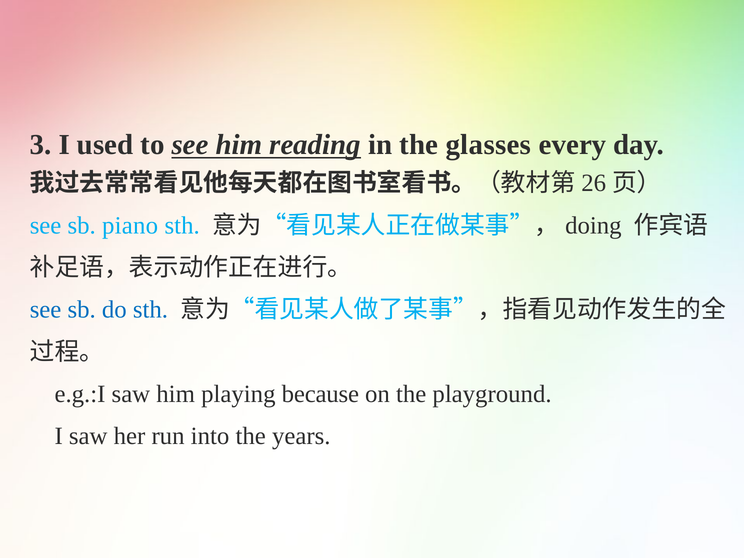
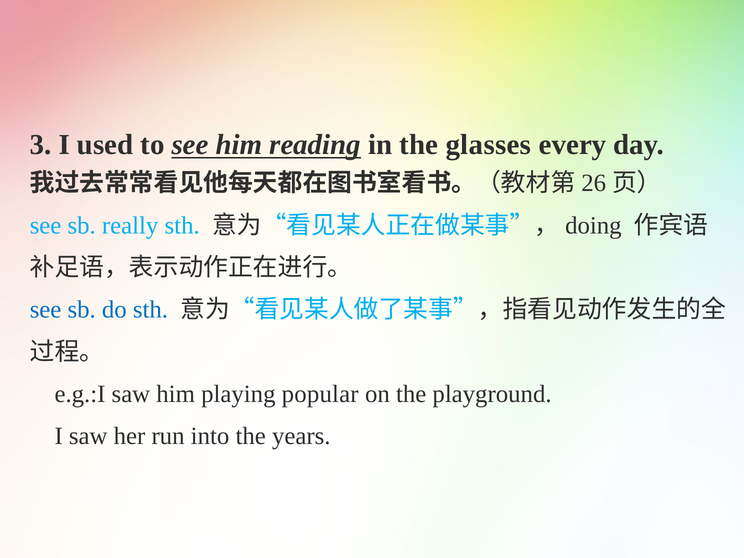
piano: piano -> really
because: because -> popular
